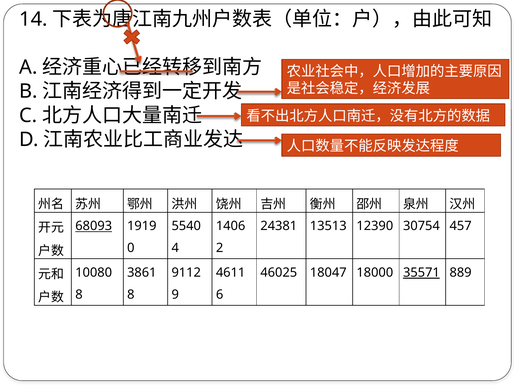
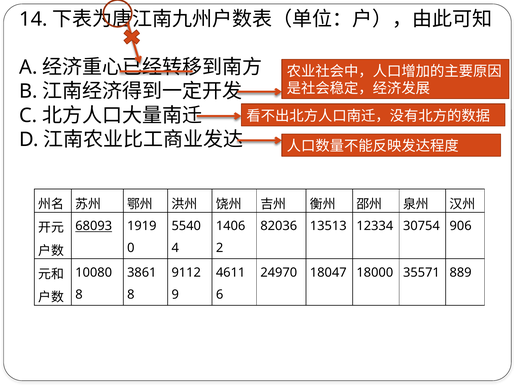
24381: 24381 -> 82036
12390: 12390 -> 12334
457: 457 -> 906
46025: 46025 -> 24970
35571 underline: present -> none
